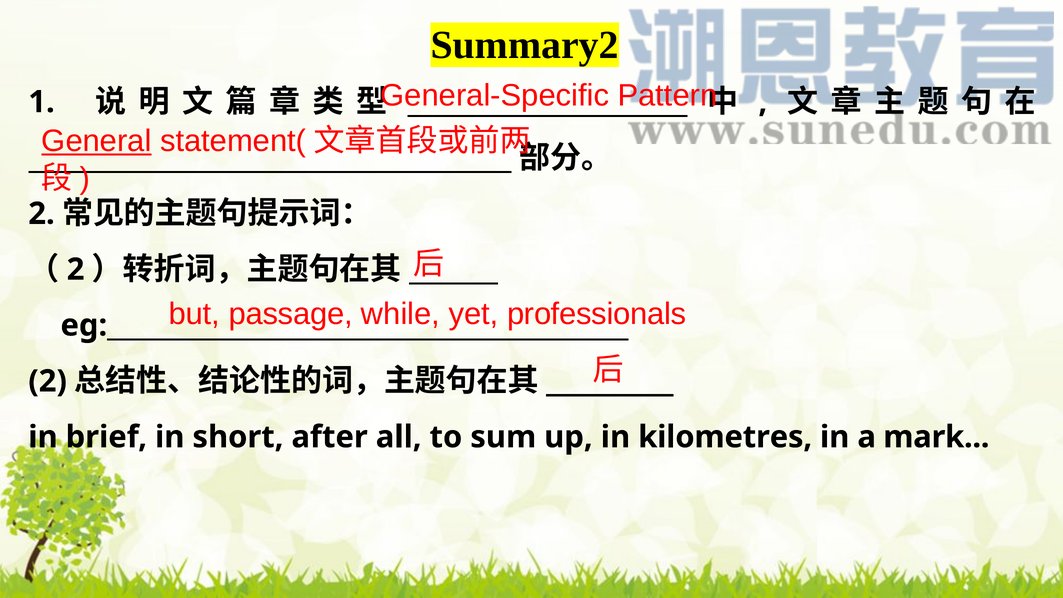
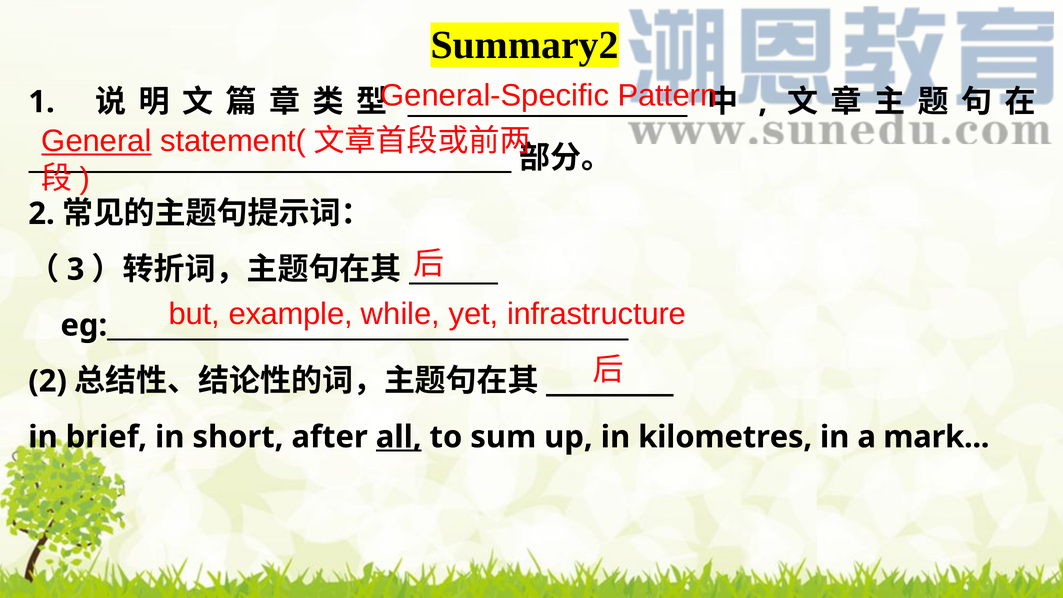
2 at (76, 269): 2 -> 3
passage: passage -> example
professionals: professionals -> infrastructure
all underline: none -> present
